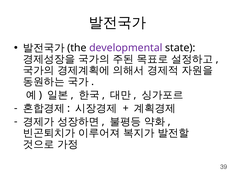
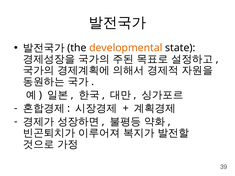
developmental colour: purple -> orange
